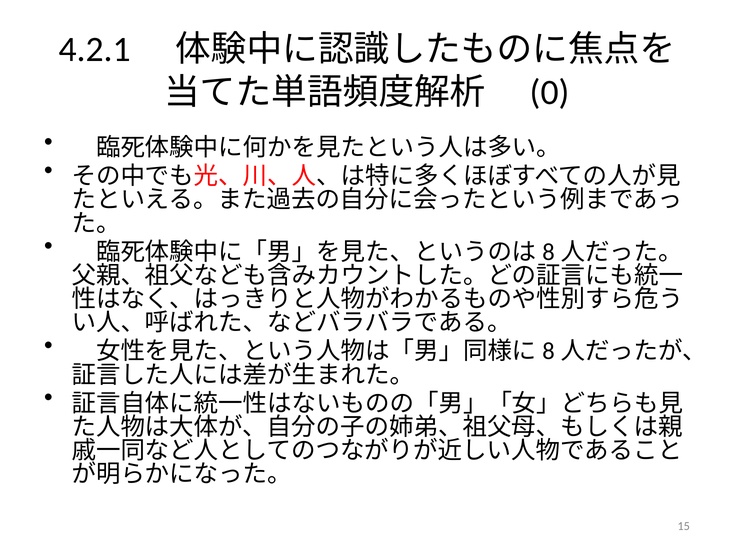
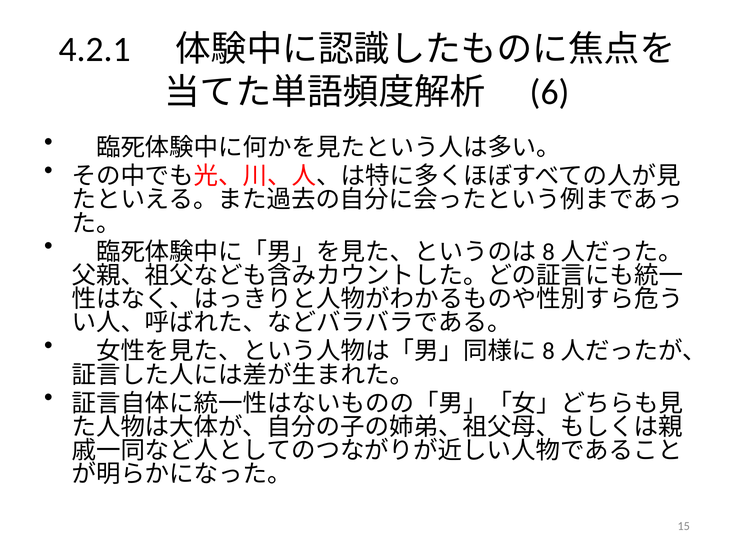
0: 0 -> 6
